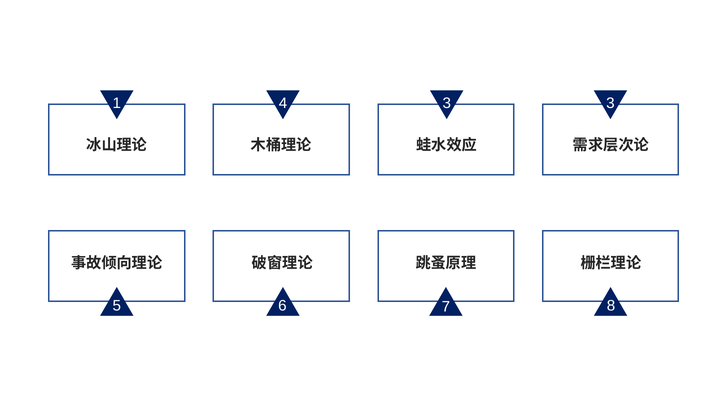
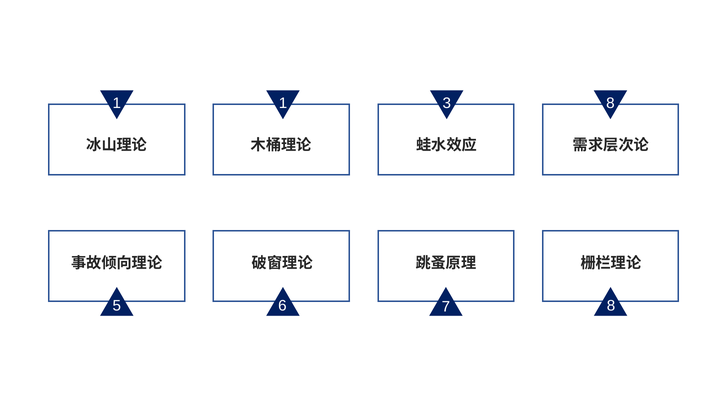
1 4: 4 -> 1
3 3: 3 -> 8
